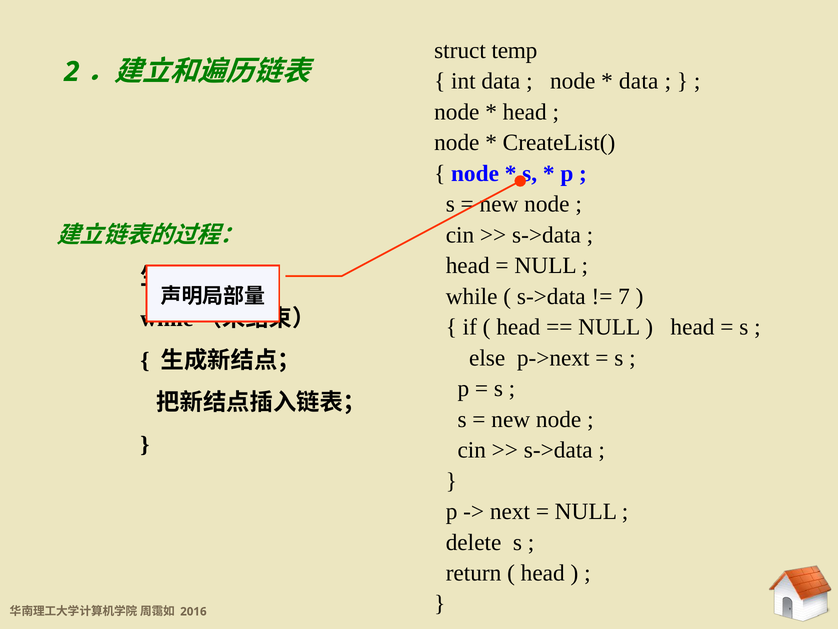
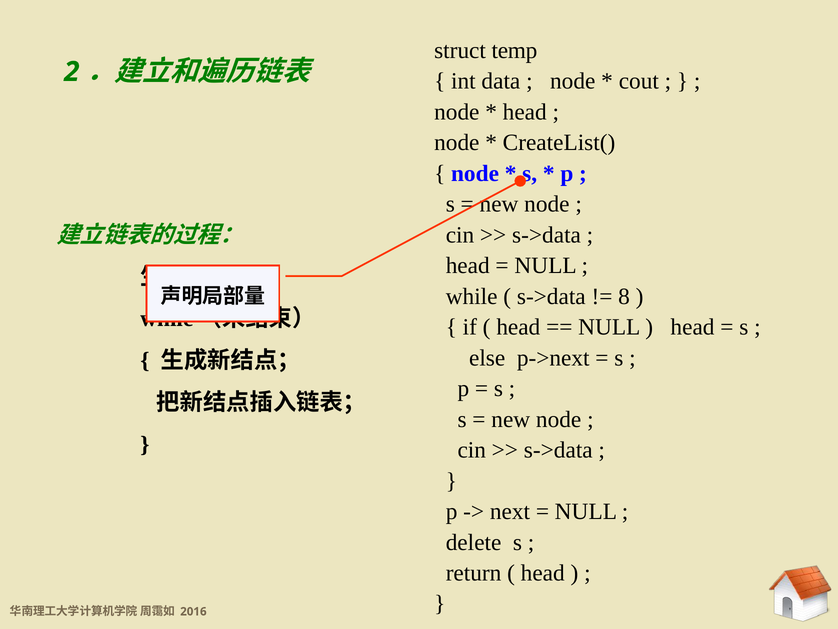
data at (639, 81): data -> cout
7: 7 -> 8
